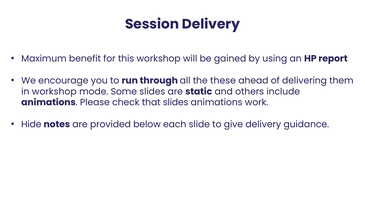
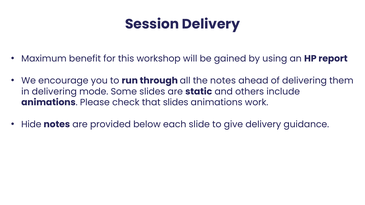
the these: these -> notes
in workshop: workshop -> delivering
